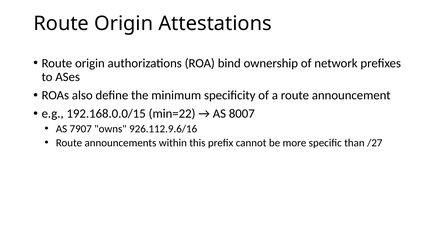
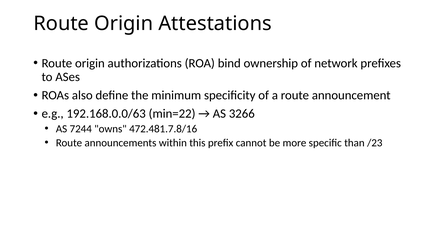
192.168.0.0/15: 192.168.0.0/15 -> 192.168.0.0/63
8007: 8007 -> 3266
7907: 7907 -> 7244
926.112.9.6/16: 926.112.9.6/16 -> 472.481.7.8/16
/27: /27 -> /23
